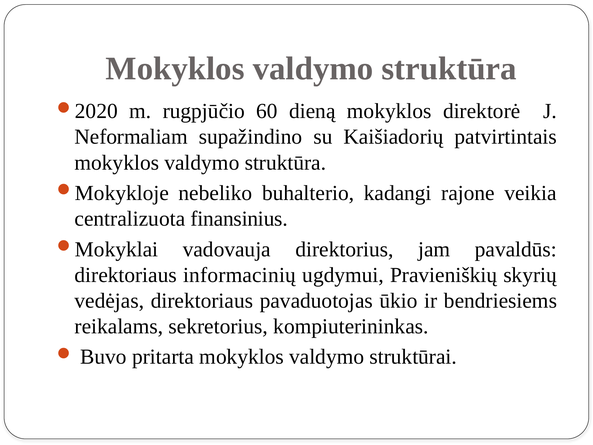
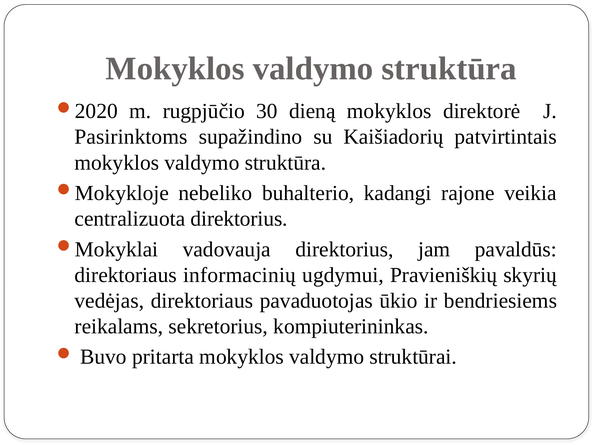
60: 60 -> 30
Neformaliam: Neformaliam -> Pasirinktoms
centralizuota finansinius: finansinius -> direktorius
